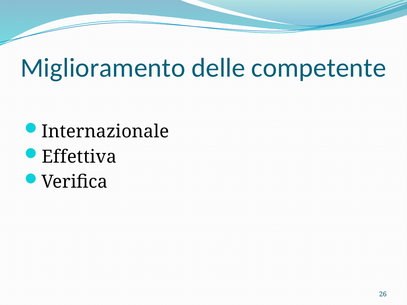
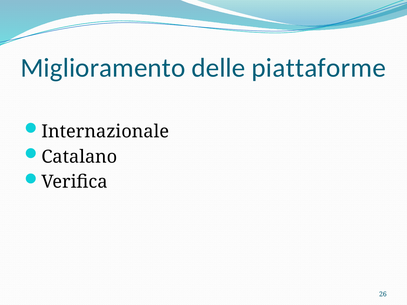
competente: competente -> piattaforme
Effettiva: Effettiva -> Catalano
